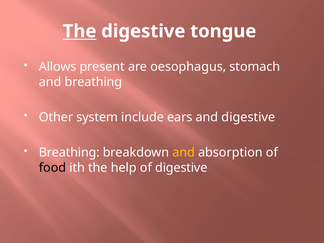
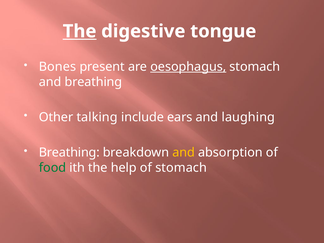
Allows: Allows -> Bones
oesophagus underline: none -> present
system: system -> talking
and digestive: digestive -> laughing
food colour: black -> green
of digestive: digestive -> stomach
